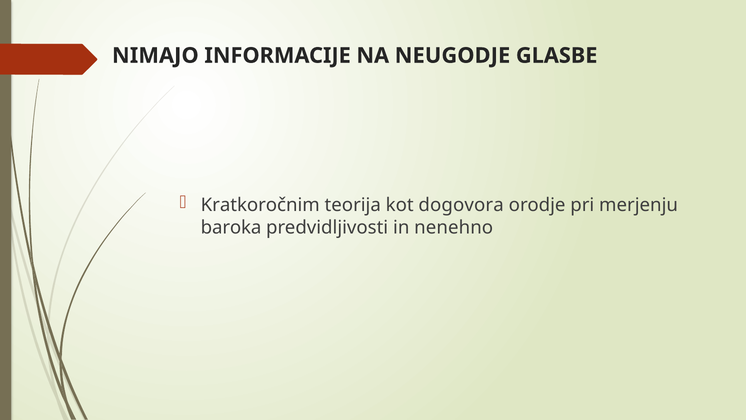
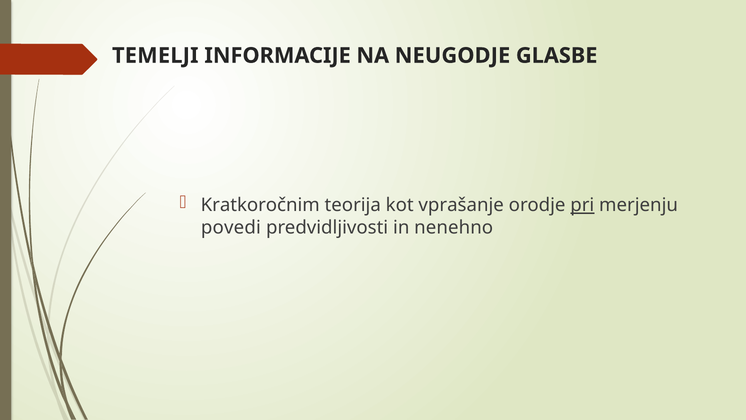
NIMAJO: NIMAJO -> TEMELJI
dogovora: dogovora -> vprašanje
pri underline: none -> present
baroka: baroka -> povedi
